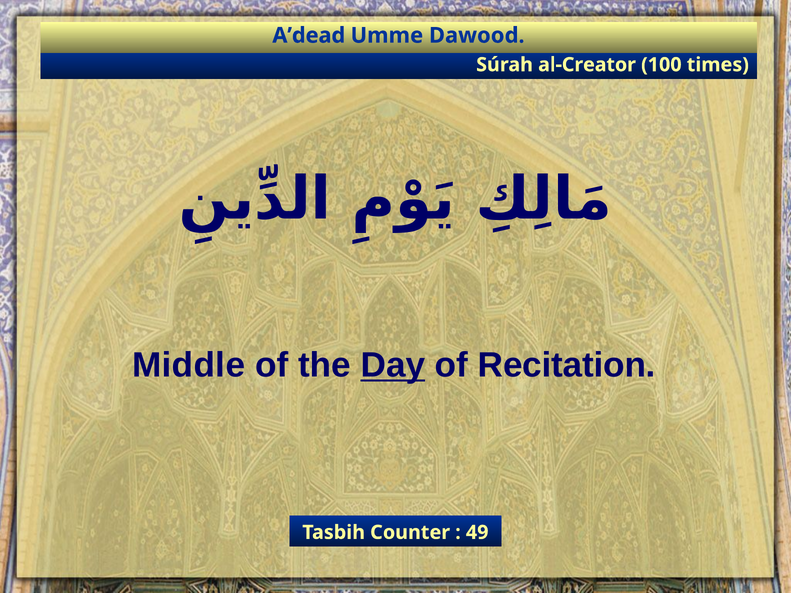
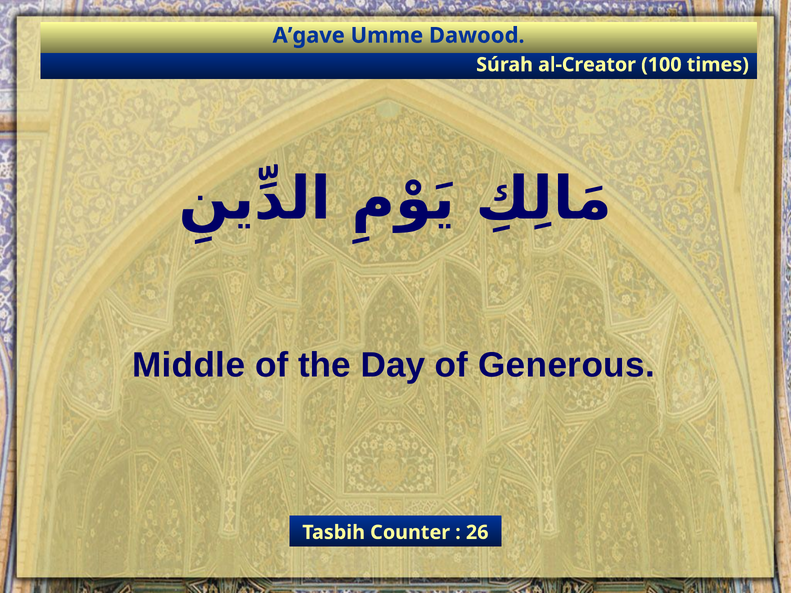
A’dead: A’dead -> A’gave
Day underline: present -> none
Recitation: Recitation -> Generous
49: 49 -> 26
